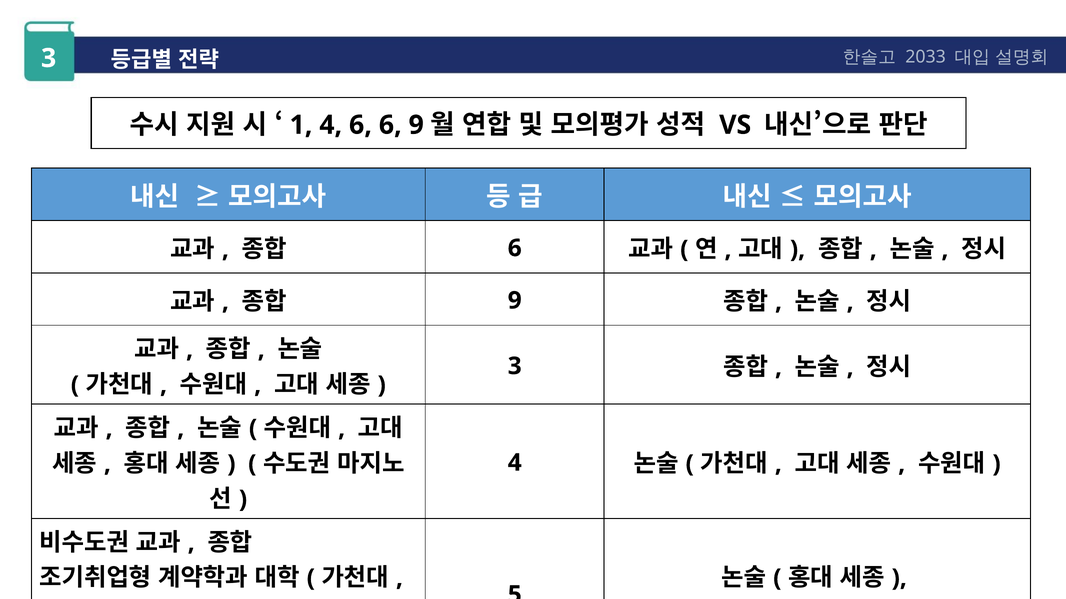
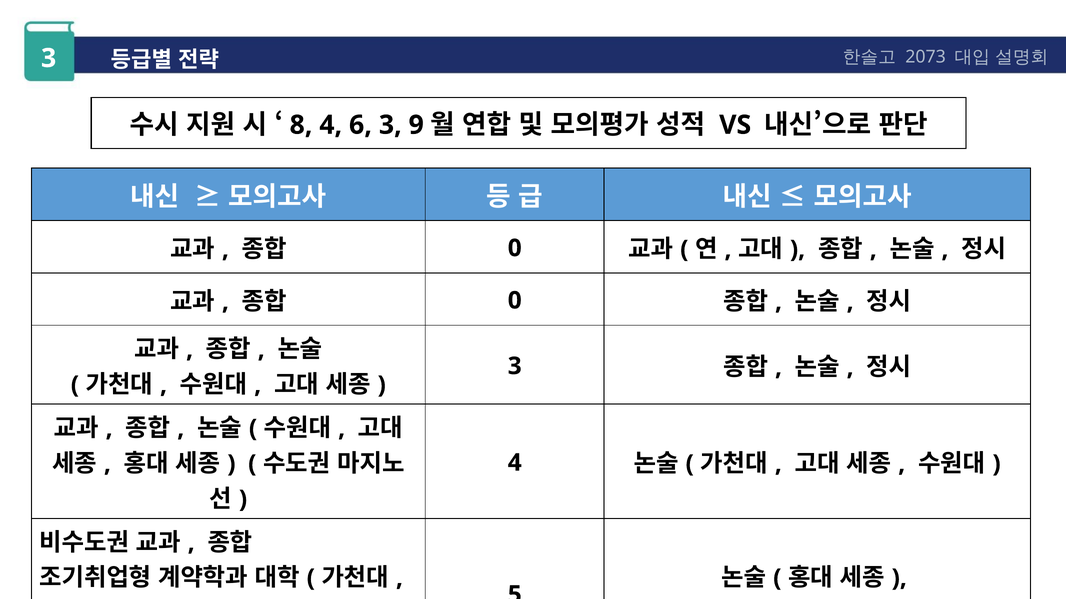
2033: 2033 -> 2073
1: 1 -> 8
6 6: 6 -> 3
6 at (515, 248): 6 -> 0
9 at (515, 301): 9 -> 0
